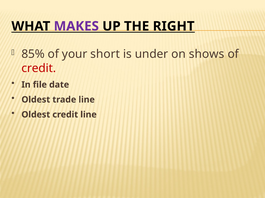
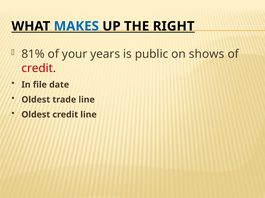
MAKES colour: purple -> blue
85%: 85% -> 81%
short: short -> years
under: under -> public
